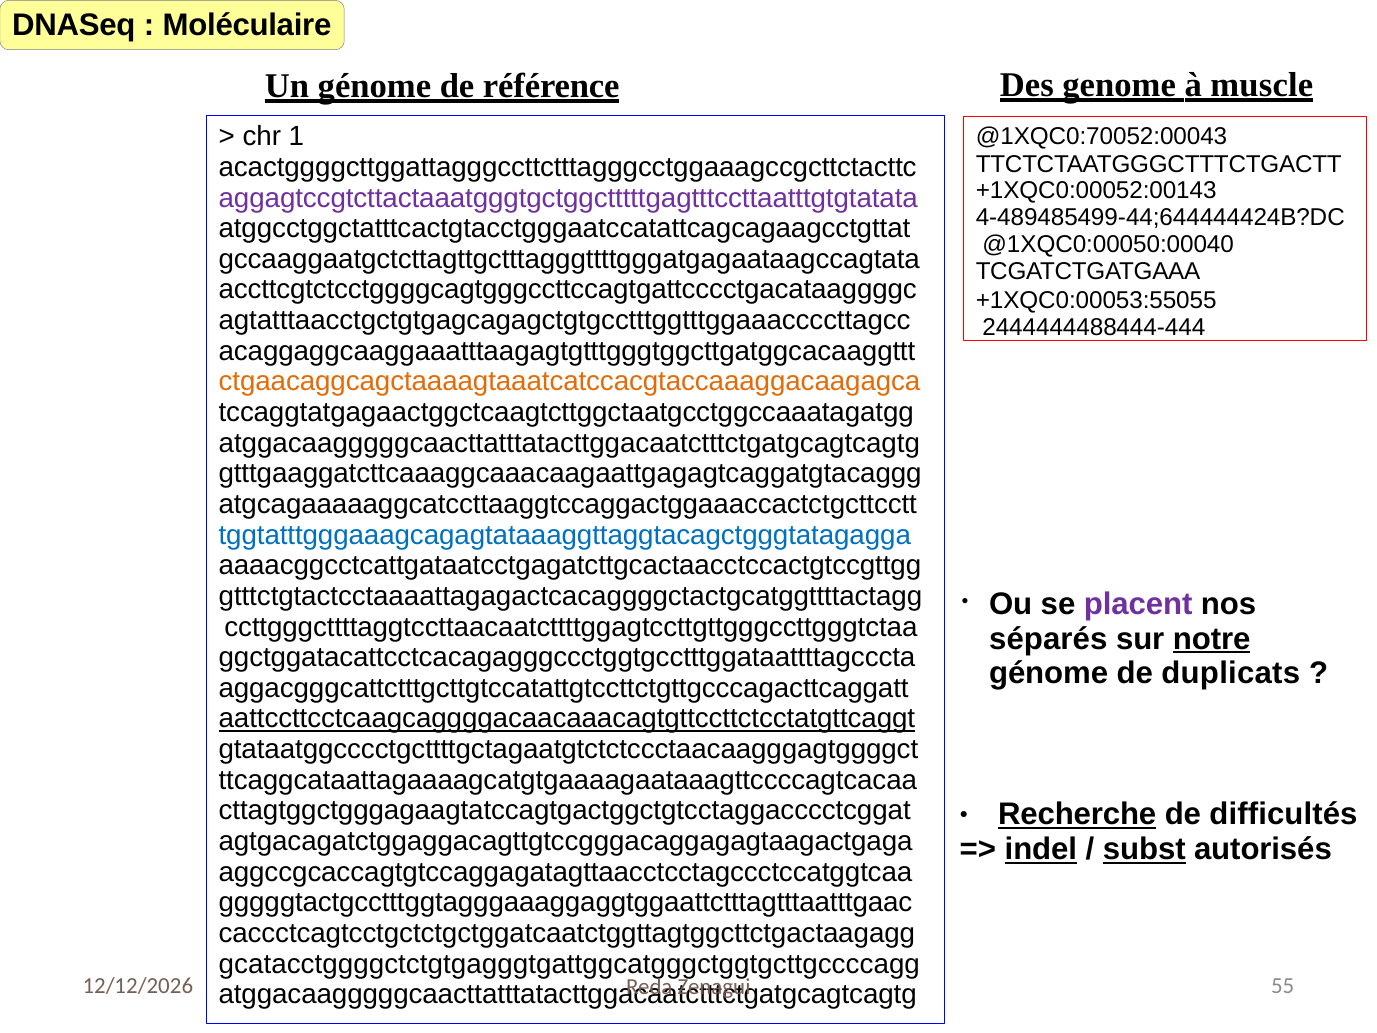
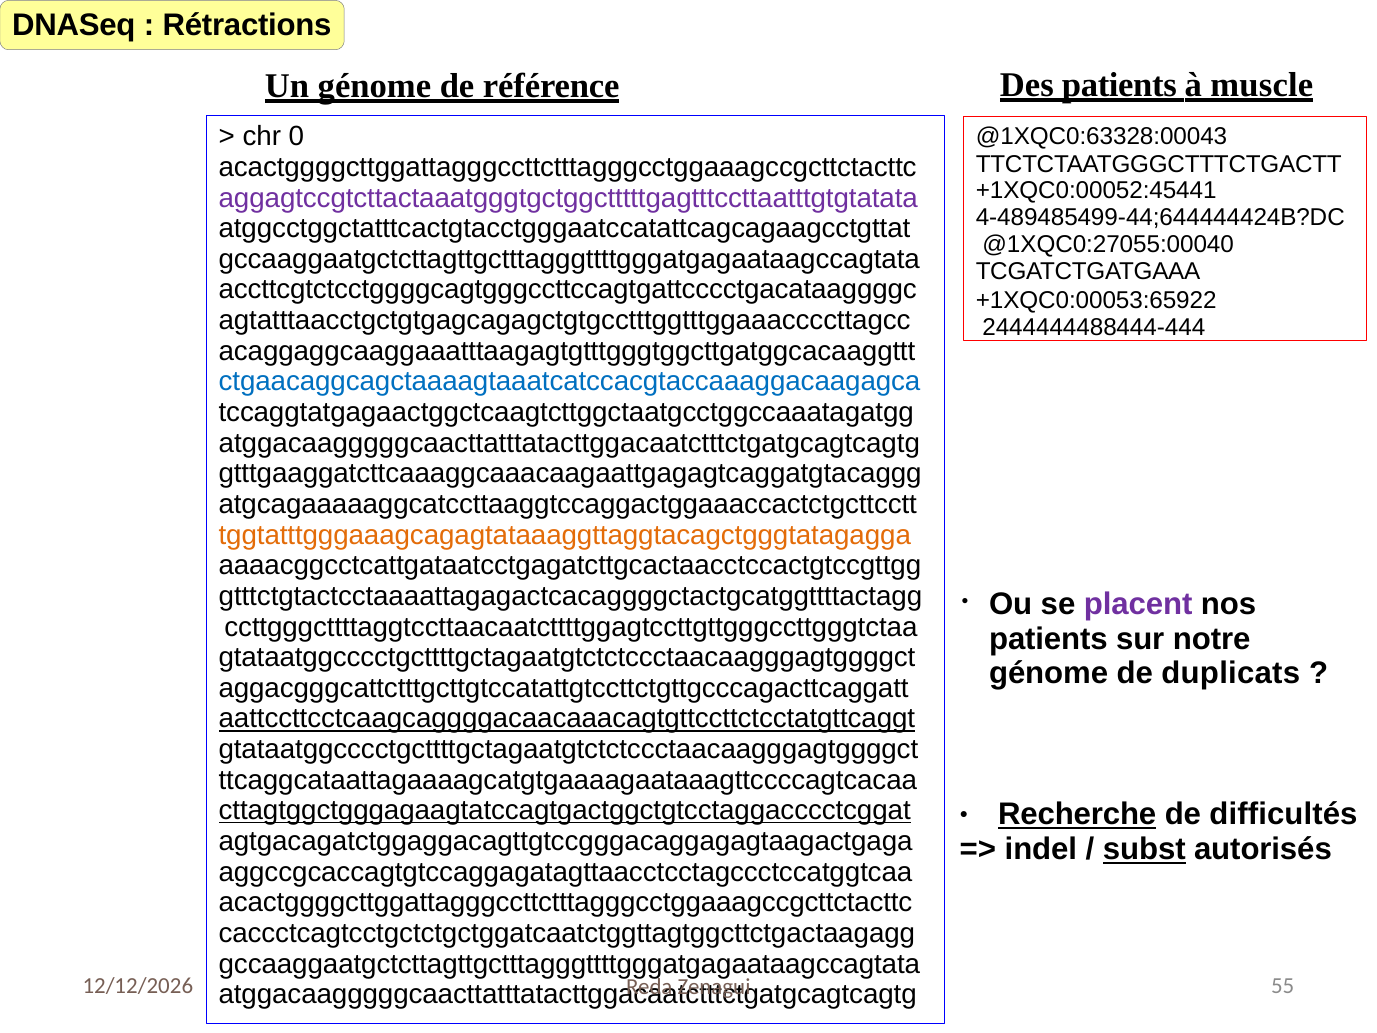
Moléculaire: Moléculaire -> Rétractions
Des genome: genome -> patients
1: 1 -> 0
@1XQC0:70052:00043: @1XQC0:70052:00043 -> @1XQC0:63328:00043
+1XQC0:00052:00143: +1XQC0:00052:00143 -> +1XQC0:00052:45441
@1XQC0:00050:00040: @1XQC0:00050:00040 -> @1XQC0:27055:00040
+1XQC0:00053:55055: +1XQC0:00053:55055 -> +1XQC0:00053:65922
ctgaacaggcagctaaaagtaaatcatccacgtaccaaaggacaagagca colour: orange -> blue
tggtatttgggaaagcagagtataaaggttaggtacagctgggtatagagga colour: blue -> orange
séparés at (1048, 639): séparés -> patients
notre underline: present -> none
ggctggatacattcctcacagagggccctggtgcctttggataattttagcccta at (567, 657): ggctggatacattcctcacagagggccctggtgcctttggataattttagcccta -> gtataatggcccctgcttttgctagaatgtctctccctaacaagggagtggggct
cttagtggctgggagaagtatccagtgactggctgtcctaggacccctcggat underline: none -> present
indel underline: present -> none
gggggtactgcctttggtagggaaaggaggtggaattctttagtttaatttgaac at (565, 902): gggggtactgcctttggtagggaaaggaggtggaattctttagtttaatttgaac -> acactggggcttggattagggccttctttagggcctggaaagccgcttctacttc
gcatacctggggctctgtgagggtgattggcatgggctggtgcttgccccagg at (569, 964): gcatacctggggctctgtgagggtgattggcatgggctggtgcttgccccagg -> gccaaggaatgctcttagttgctttagggttttgggatgagaataagccagtata
